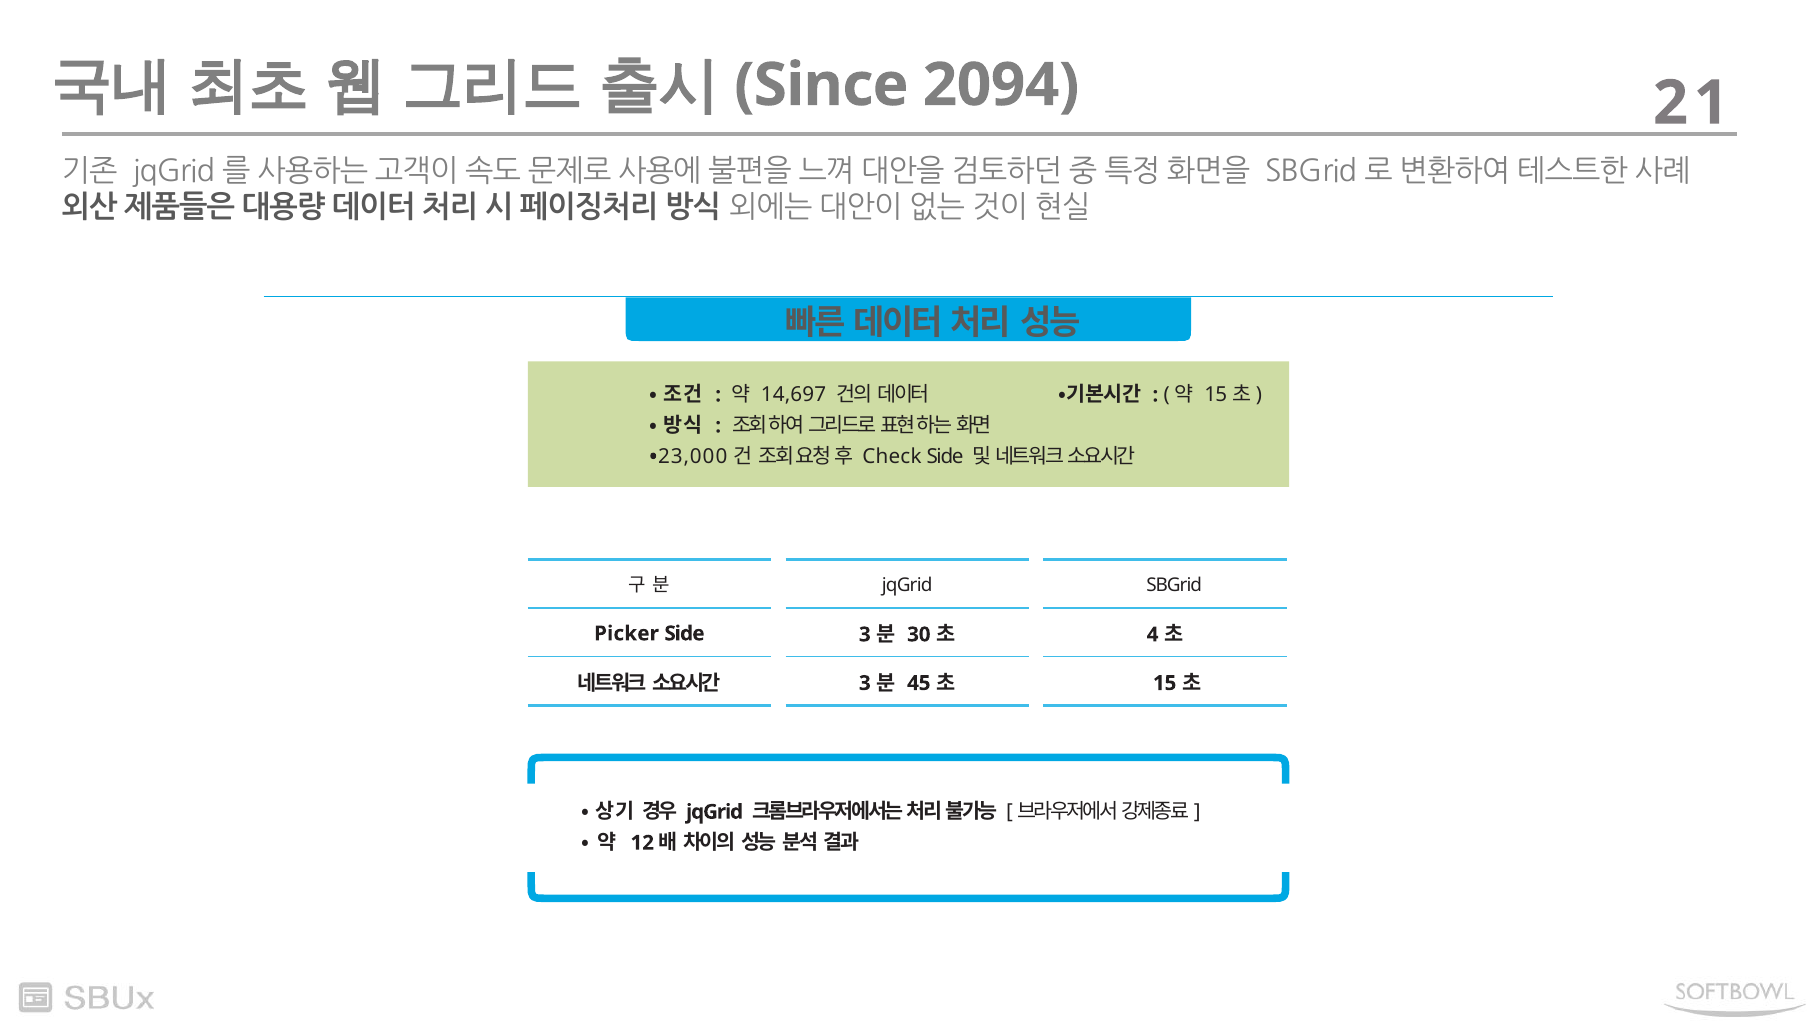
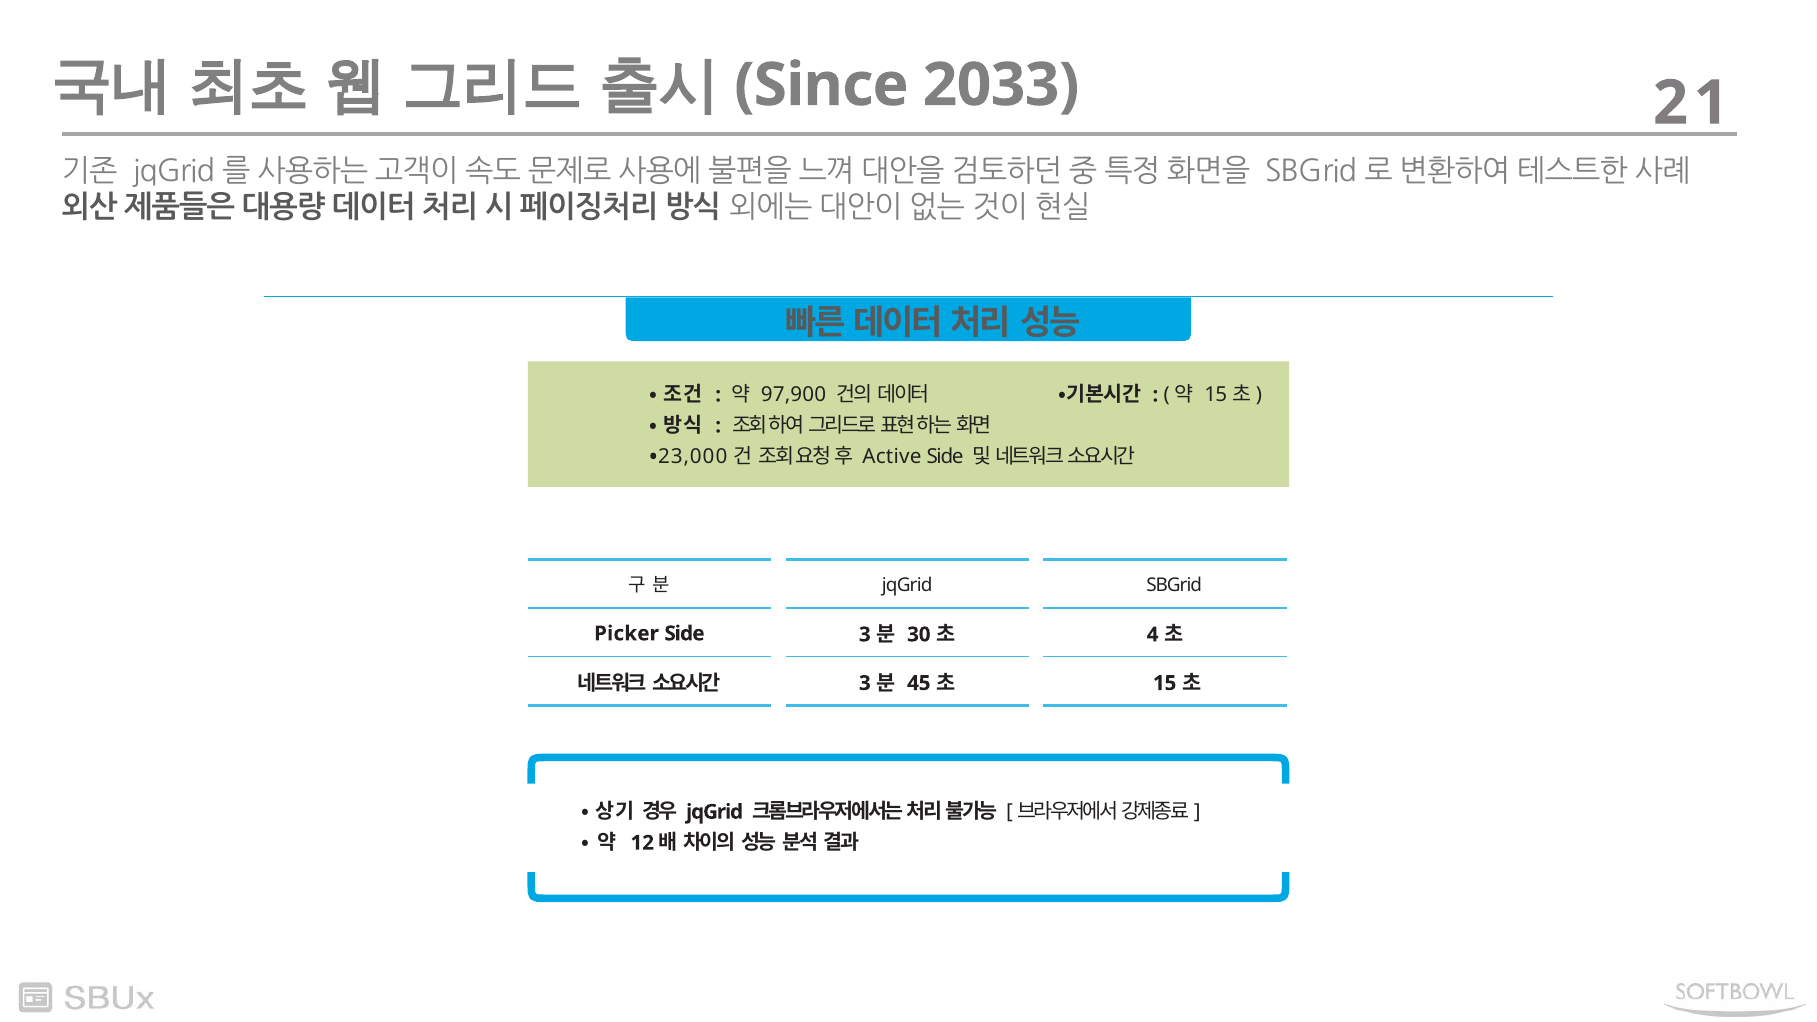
2094: 2094 -> 2033
14,697: 14,697 -> 97,900
Check: Check -> Active
